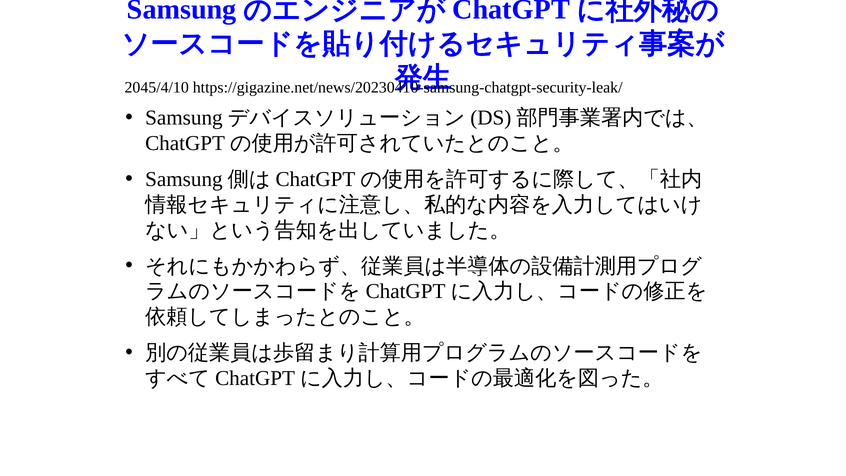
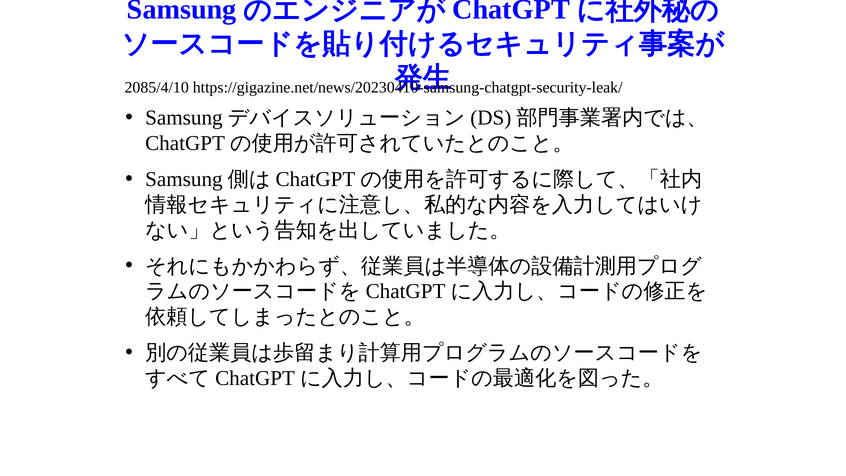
2045/4/10: 2045/4/10 -> 2085/4/10
